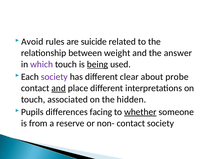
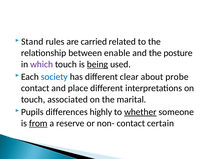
Avoid: Avoid -> Stand
suicide: suicide -> carried
weight: weight -> enable
answer: answer -> posture
society at (54, 76) colour: purple -> blue
and at (59, 88) underline: present -> none
hidden: hidden -> marital
facing: facing -> highly
from underline: none -> present
contact society: society -> certain
